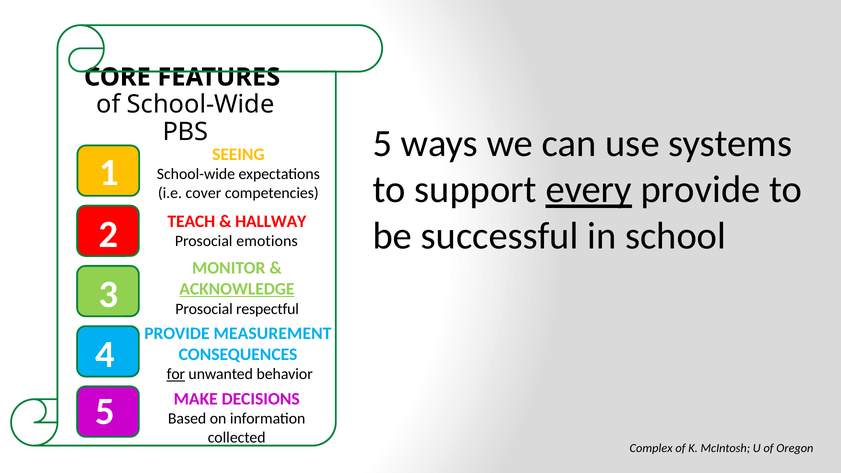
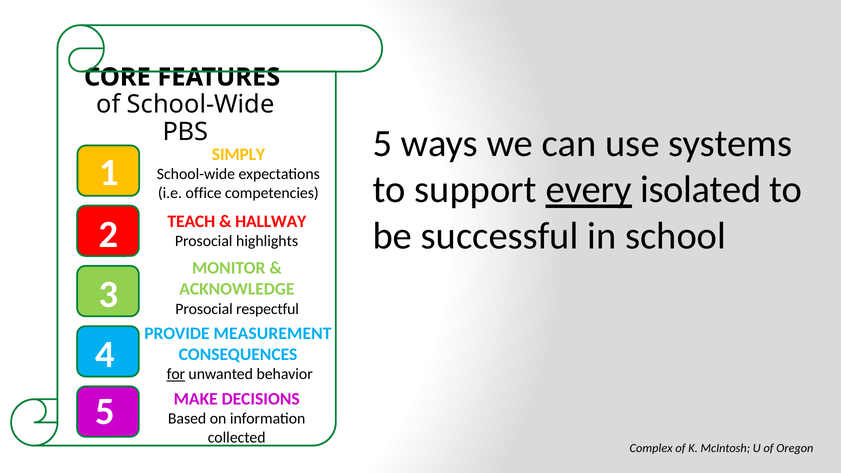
SEEING: SEEING -> SIMPLY
provide at (701, 190): provide -> isolated
cover: cover -> office
emotions: emotions -> highlights
ACKNOWLEDGE underline: present -> none
